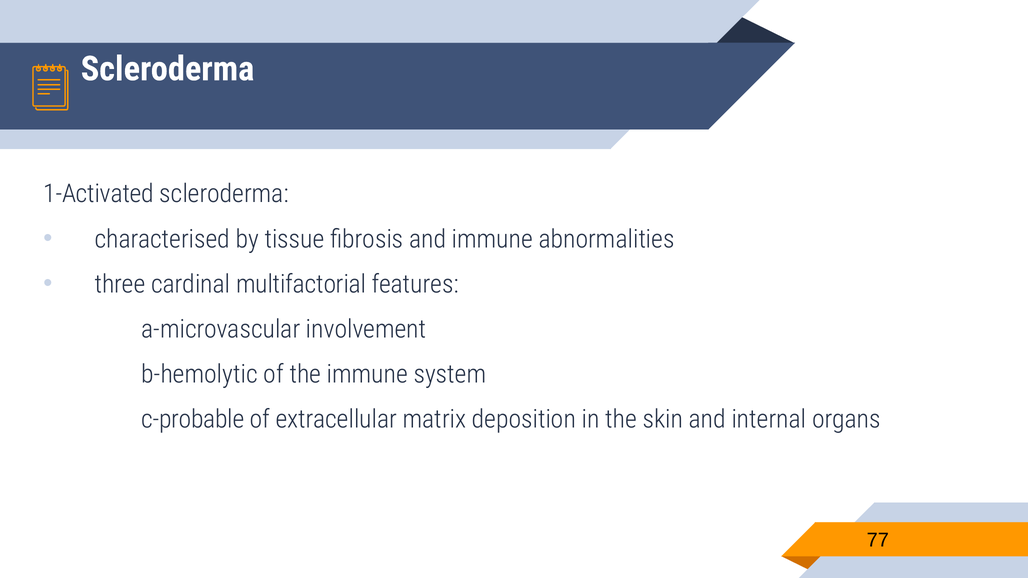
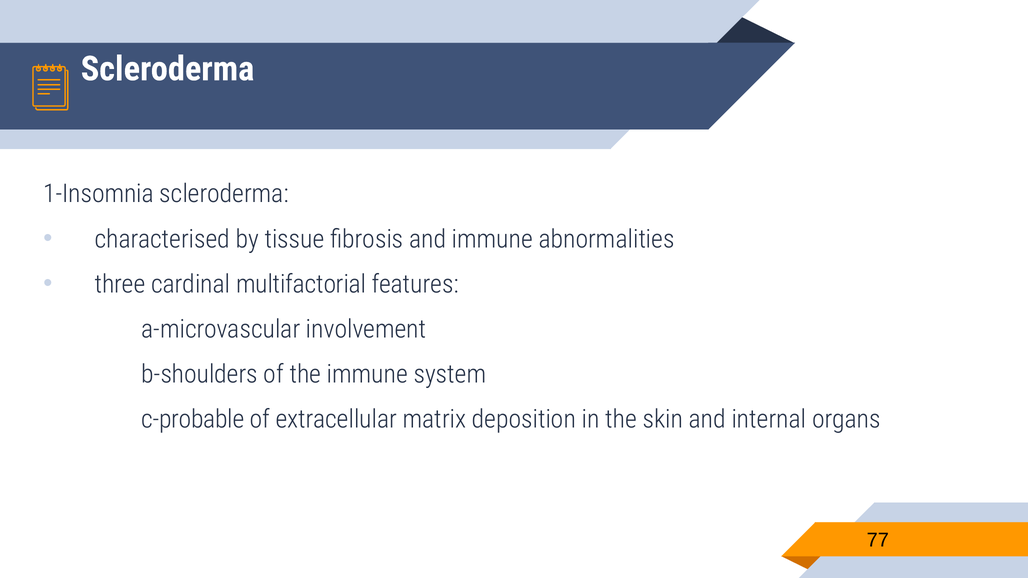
1-Activated: 1-Activated -> 1-Insomnia
b-hemolytic: b-hemolytic -> b-shoulders
